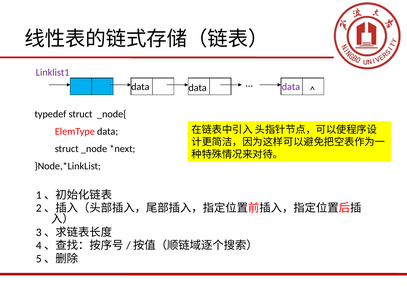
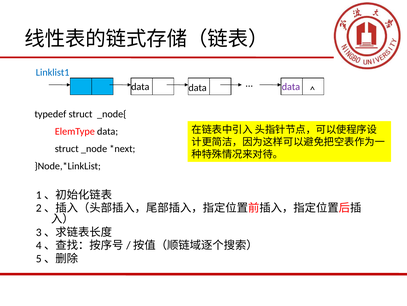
Linklist1 colour: purple -> blue
